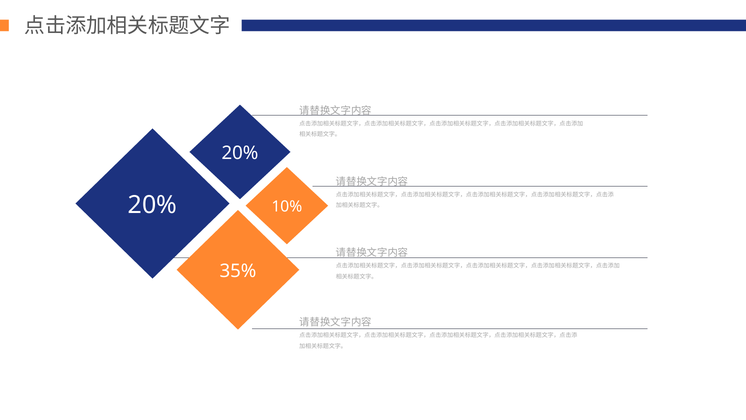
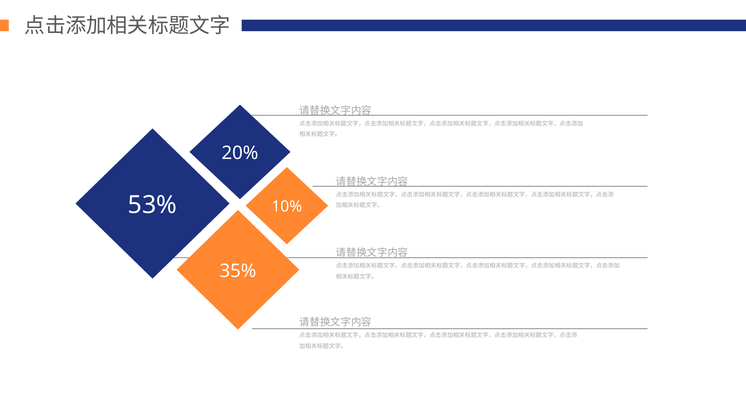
20% at (153, 205): 20% -> 53%
